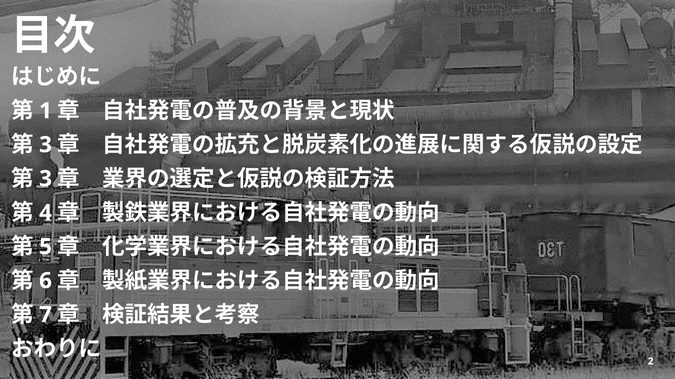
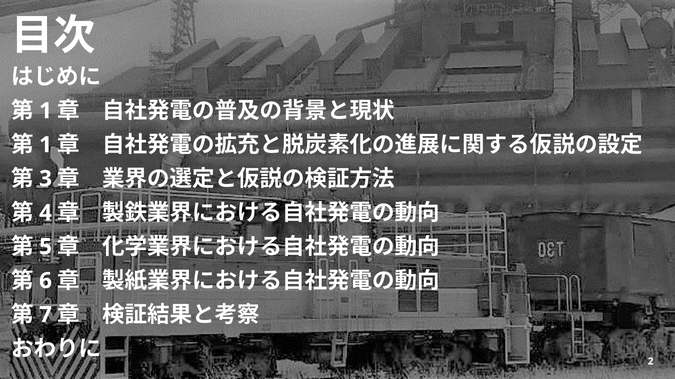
3 at (46, 145): 3 -> 1
